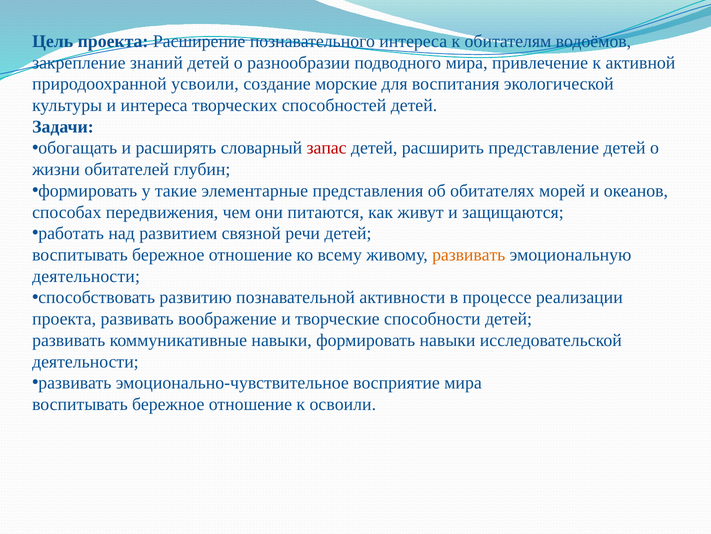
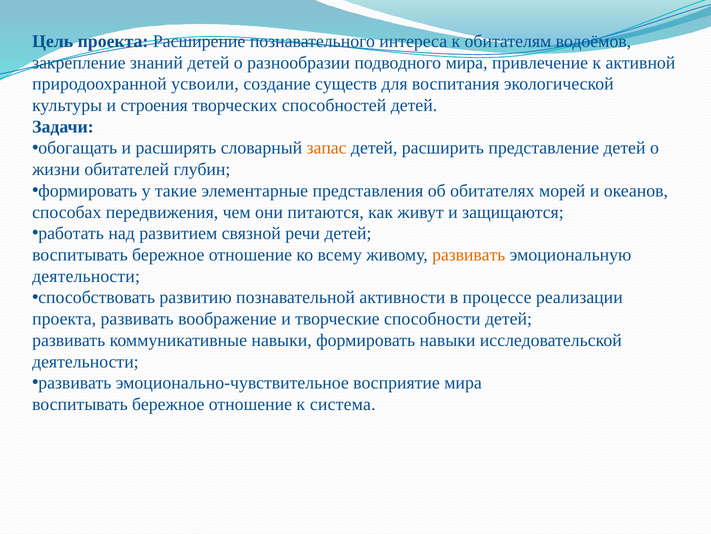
морские: морские -> существ
и интереса: интереса -> строения
запас colour: red -> orange
освоили: освоили -> система
